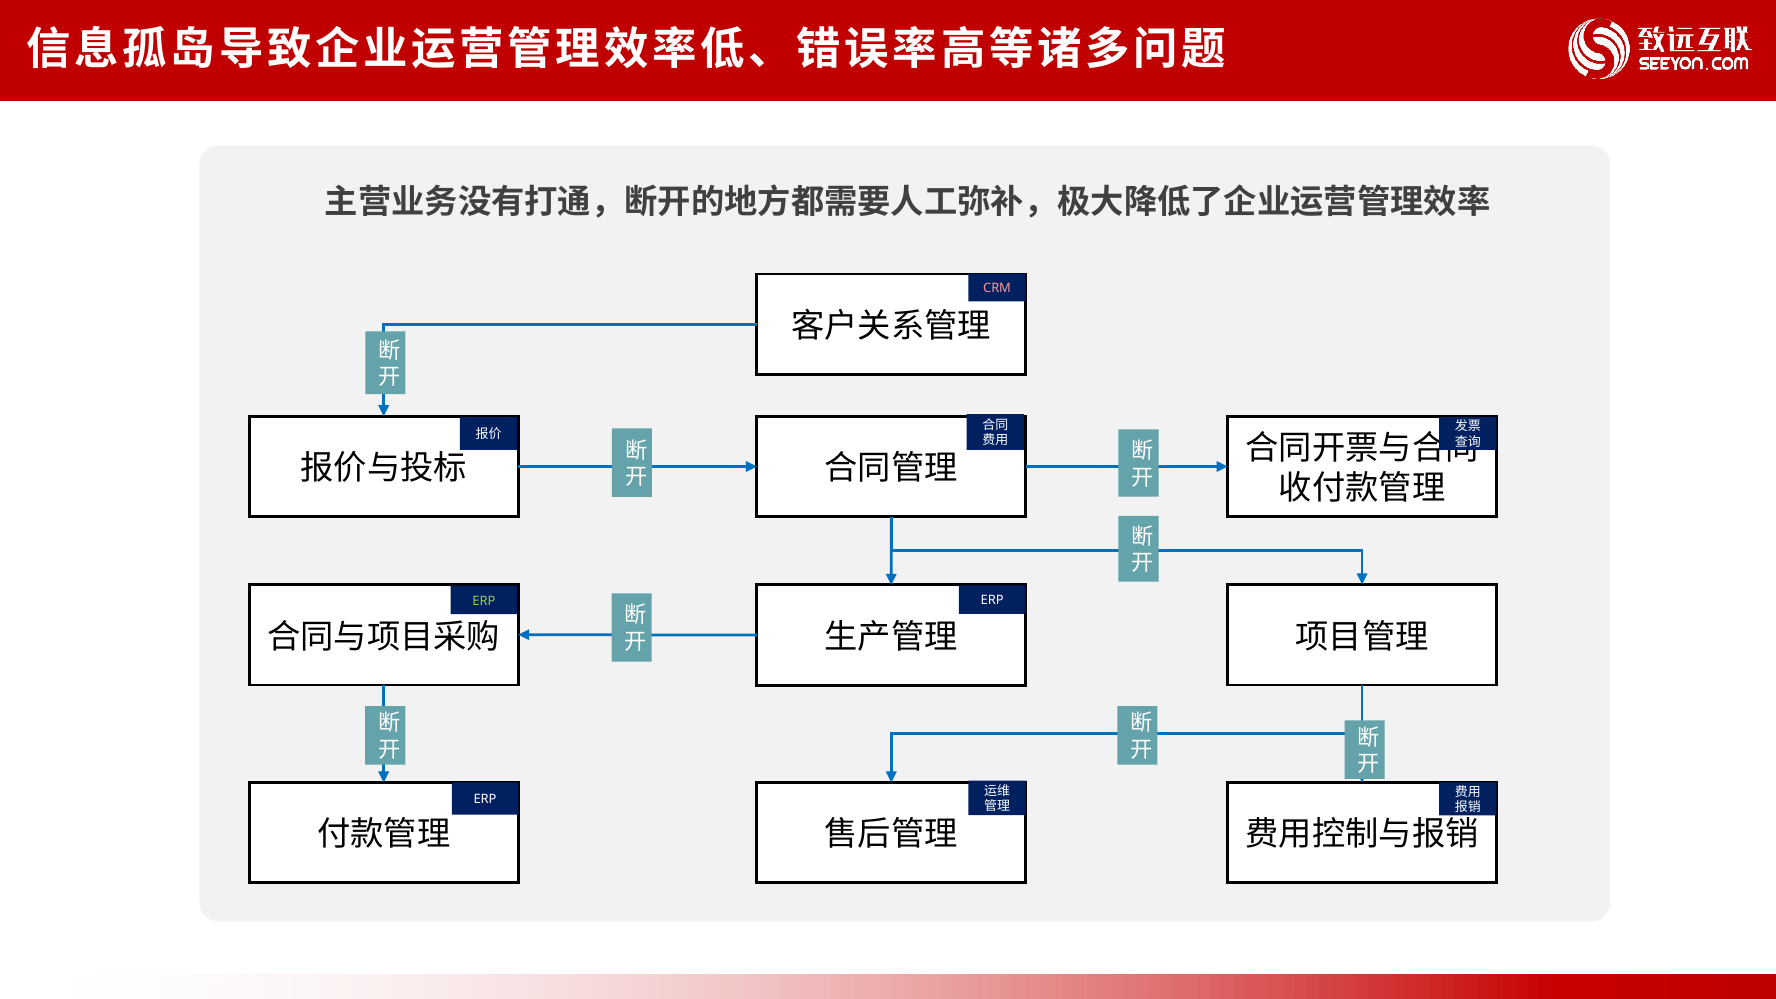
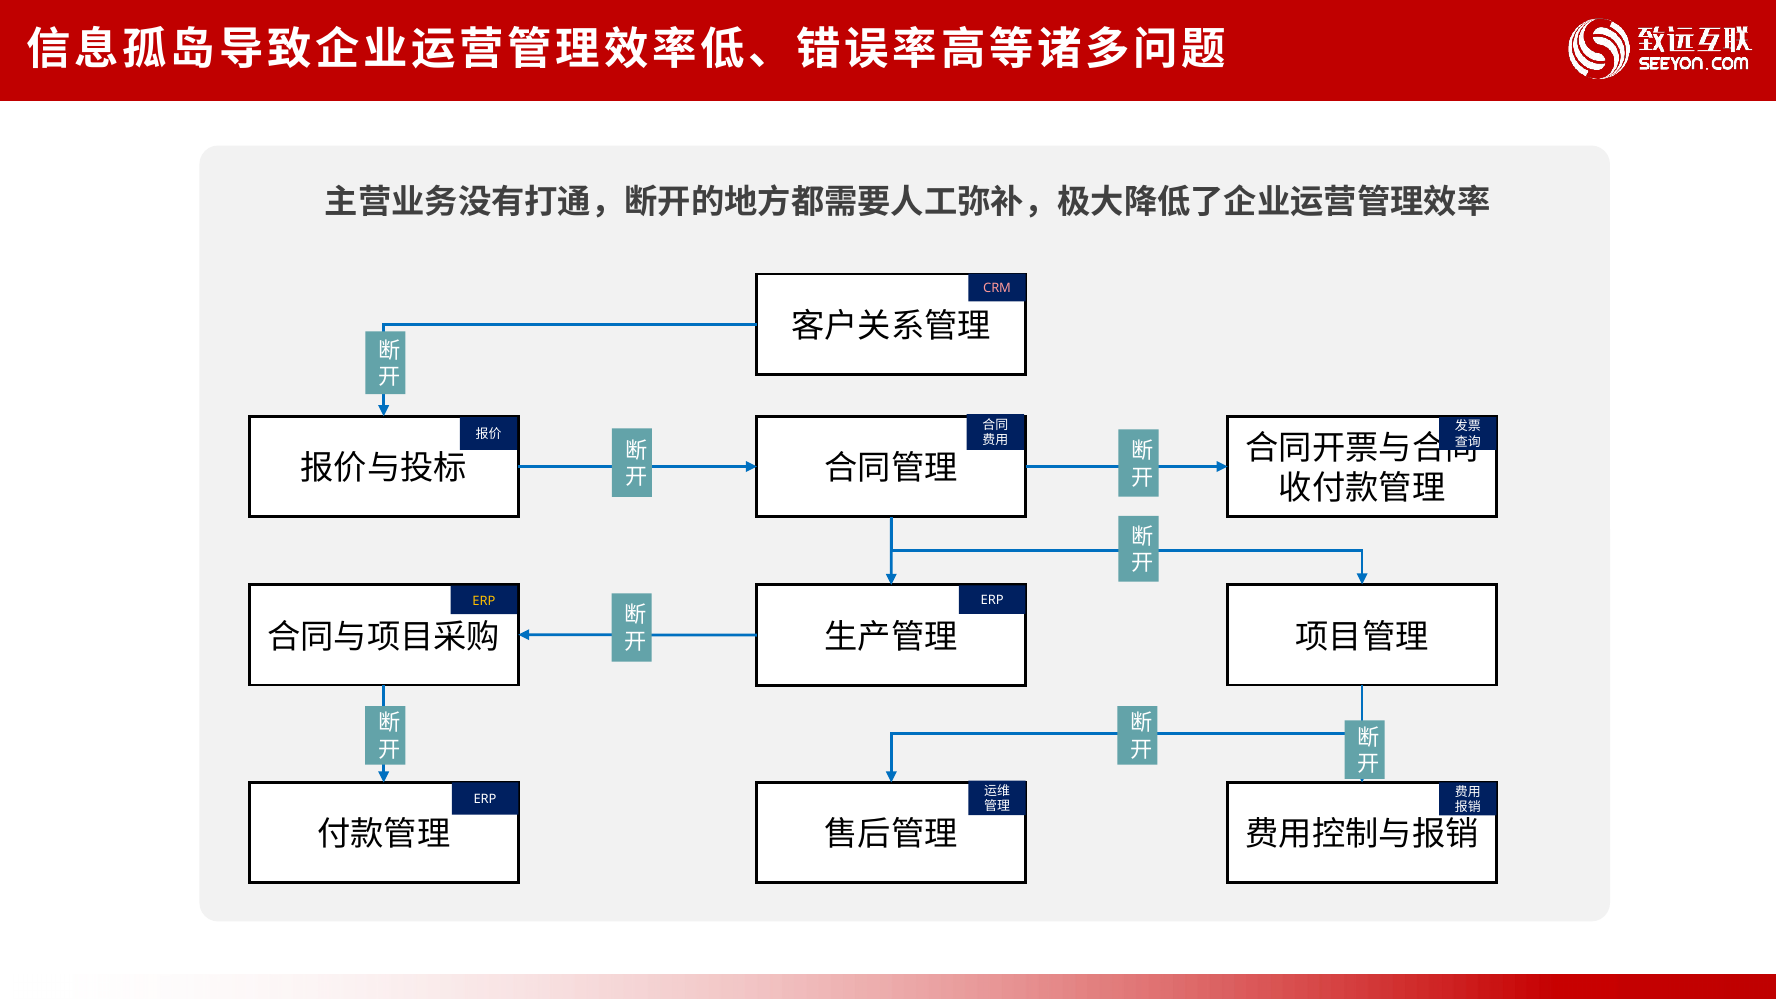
ERP at (484, 601) colour: light green -> yellow
